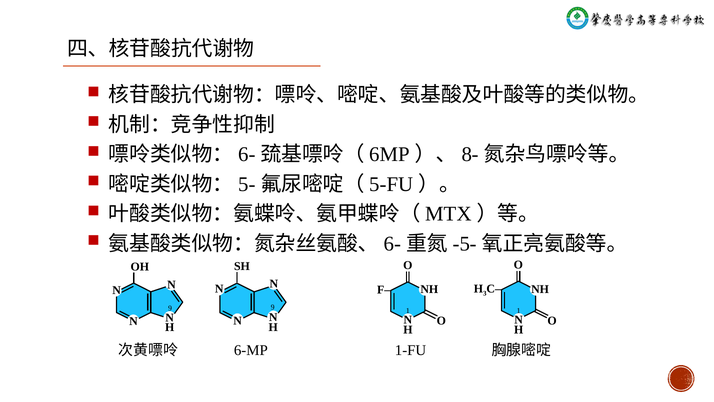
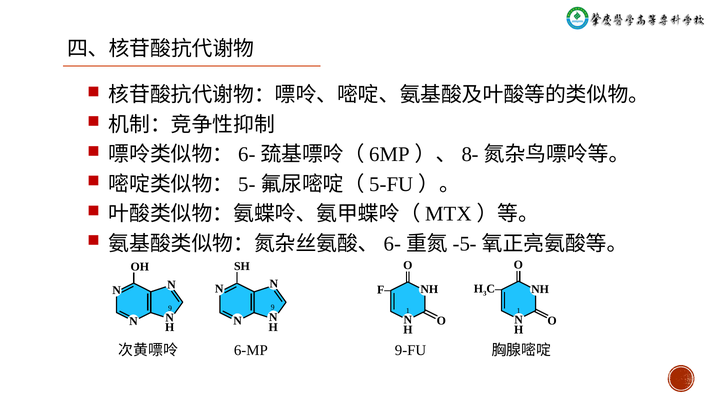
1-FU: 1-FU -> 9-FU
